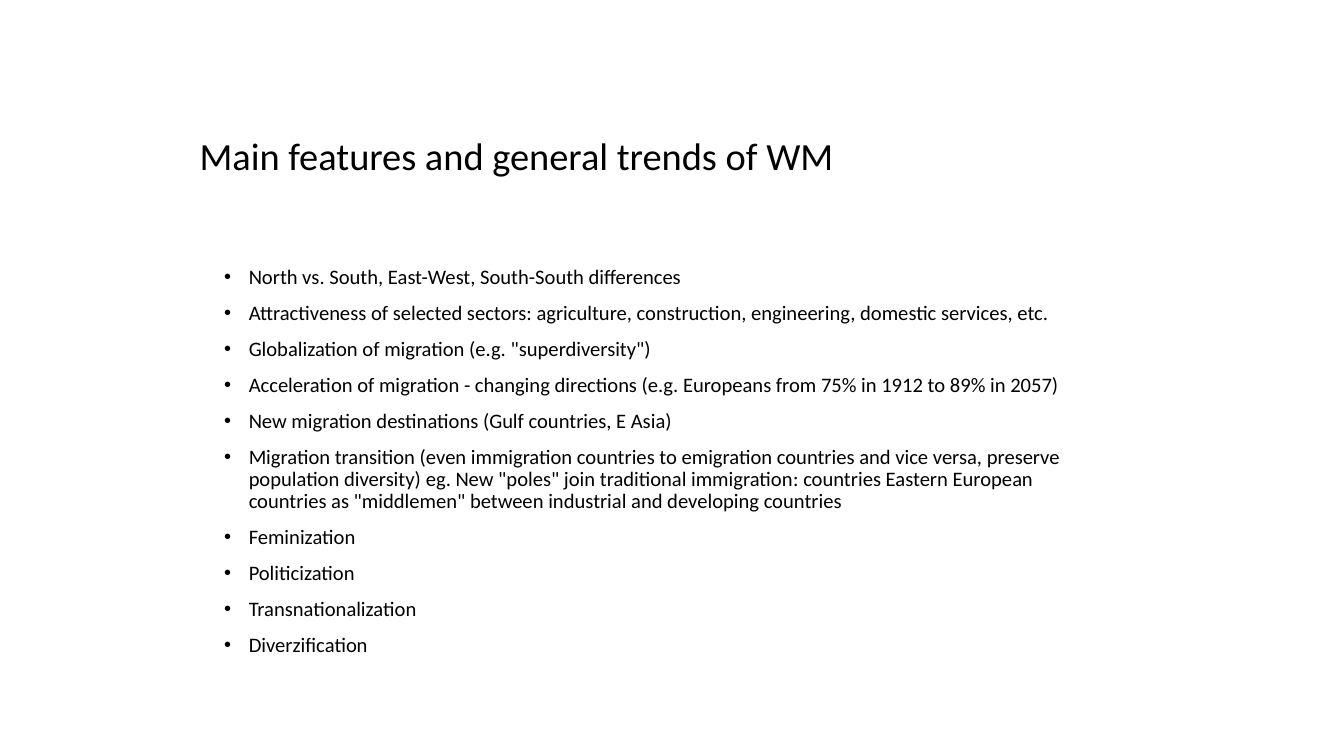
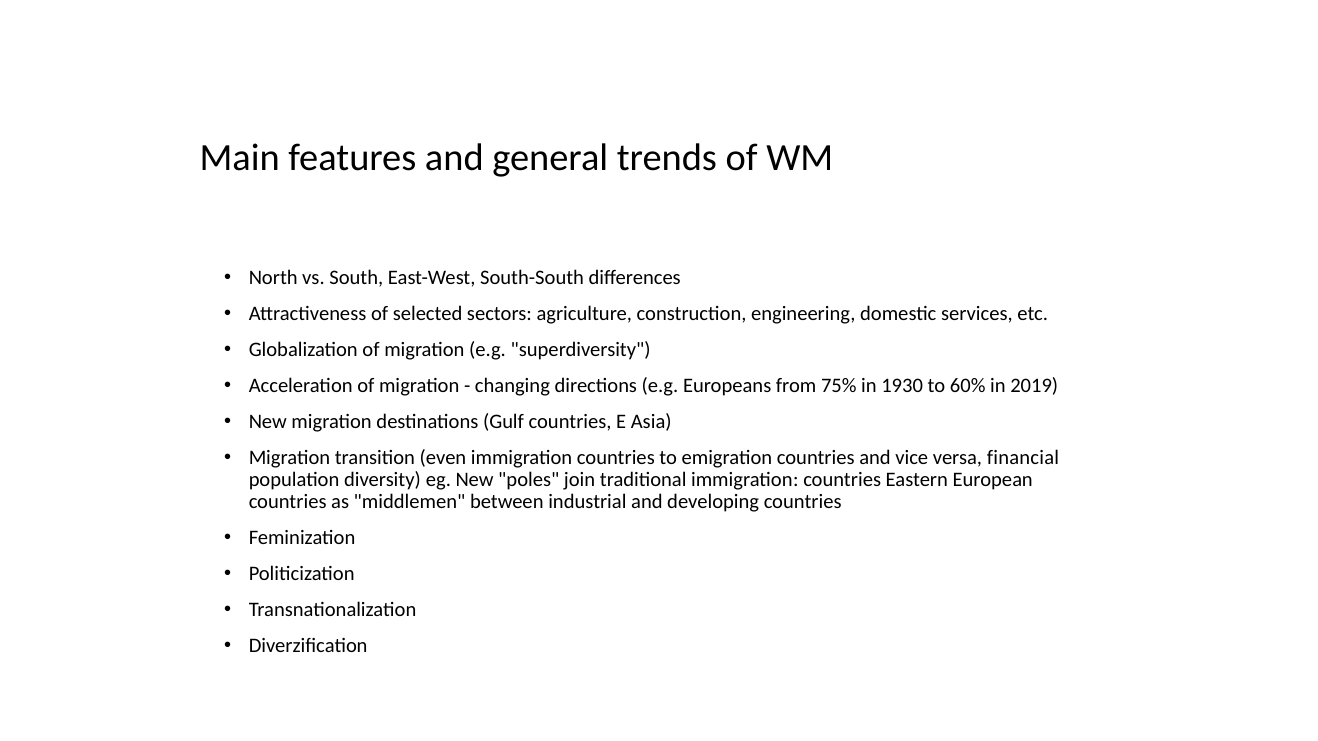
1912: 1912 -> 1930
89%: 89% -> 60%
2057: 2057 -> 2019
preserve: preserve -> financial
